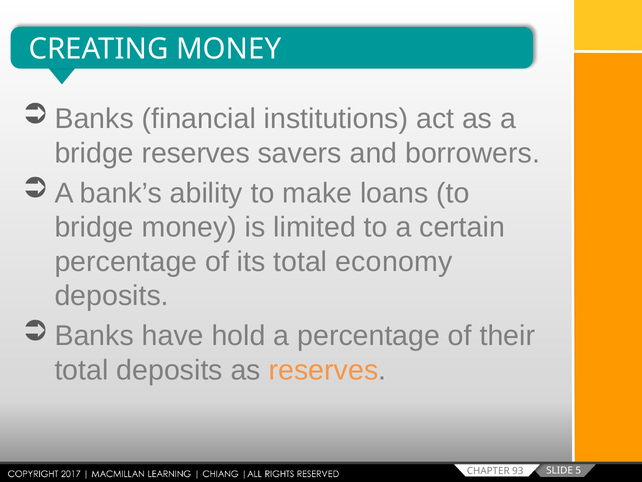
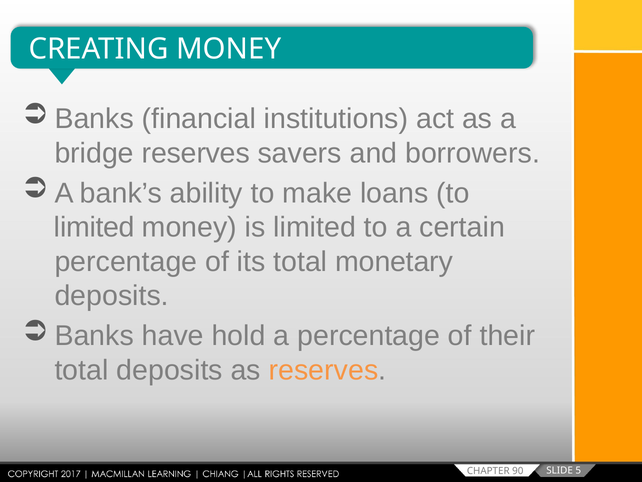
bridge at (94, 227): bridge -> limited
economy: economy -> monetary
93: 93 -> 90
